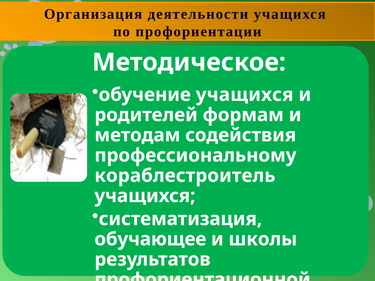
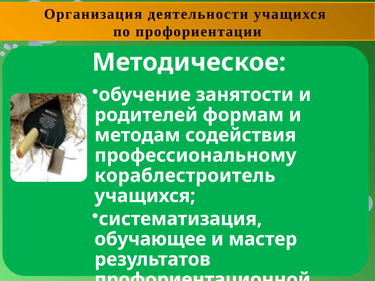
обучение учащихся: учащихся -> занятости
школы: школы -> мастер
